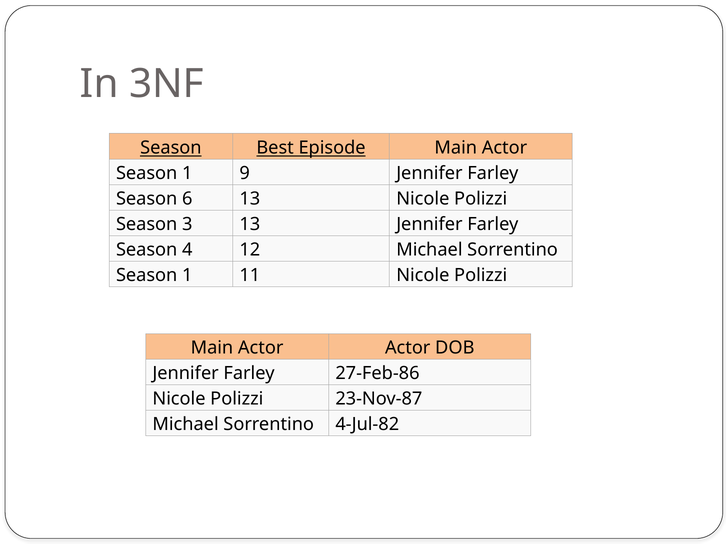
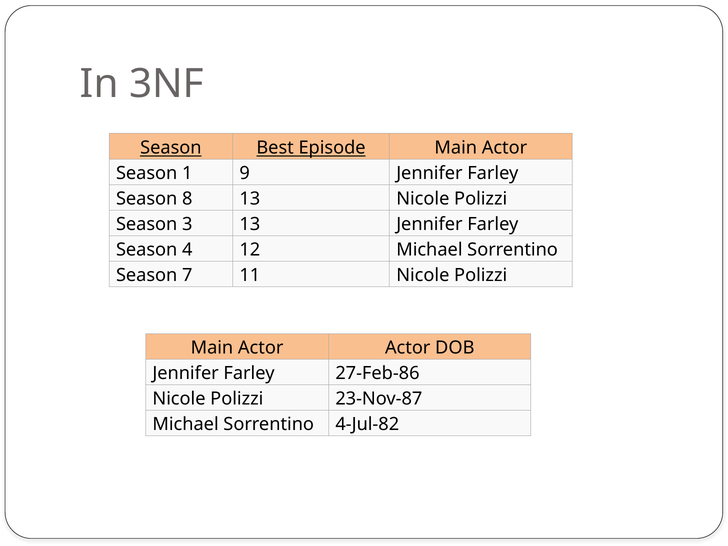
6: 6 -> 8
1 at (187, 275): 1 -> 7
